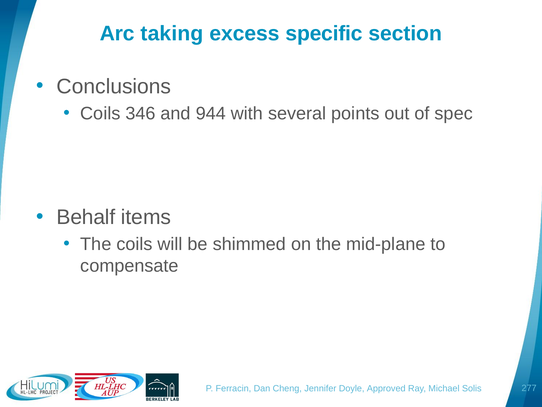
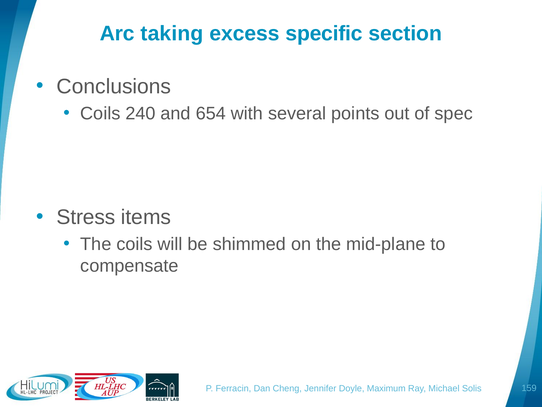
346: 346 -> 240
944: 944 -> 654
Behalf: Behalf -> Stress
Approved: Approved -> Maximum
277: 277 -> 159
